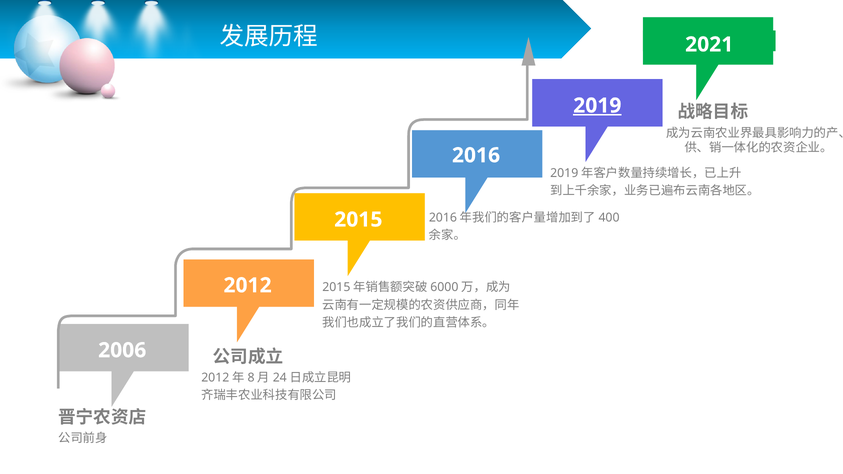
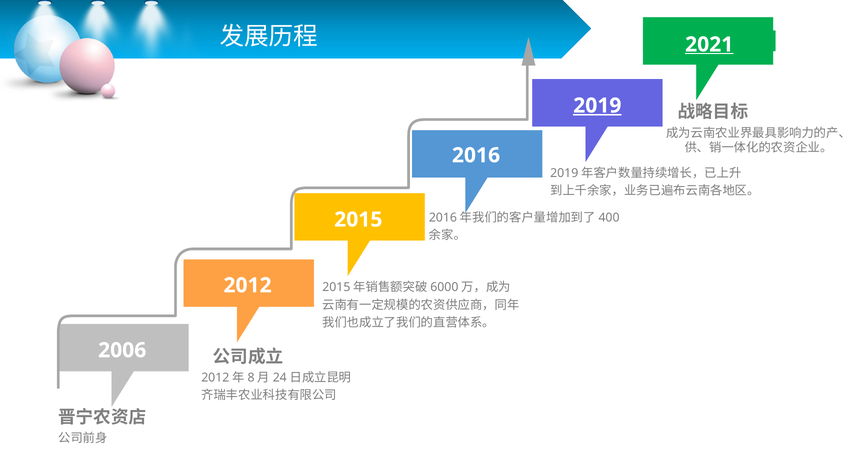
2021 underline: none -> present
